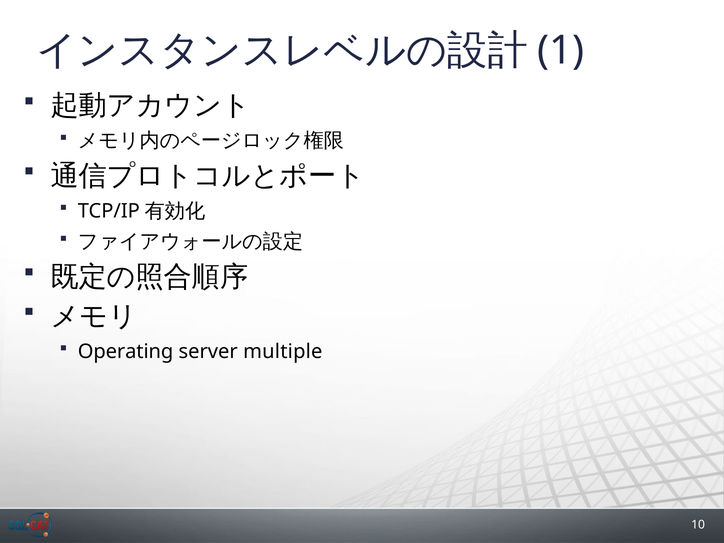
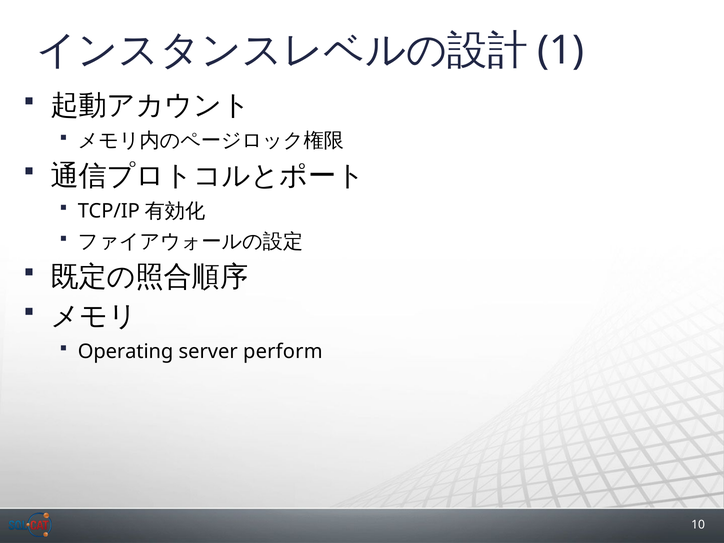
multiple: multiple -> perform
